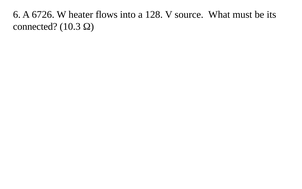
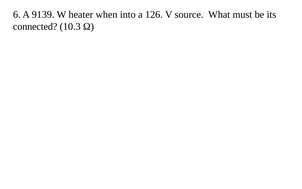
6726: 6726 -> 9139
flows: flows -> when
128: 128 -> 126
